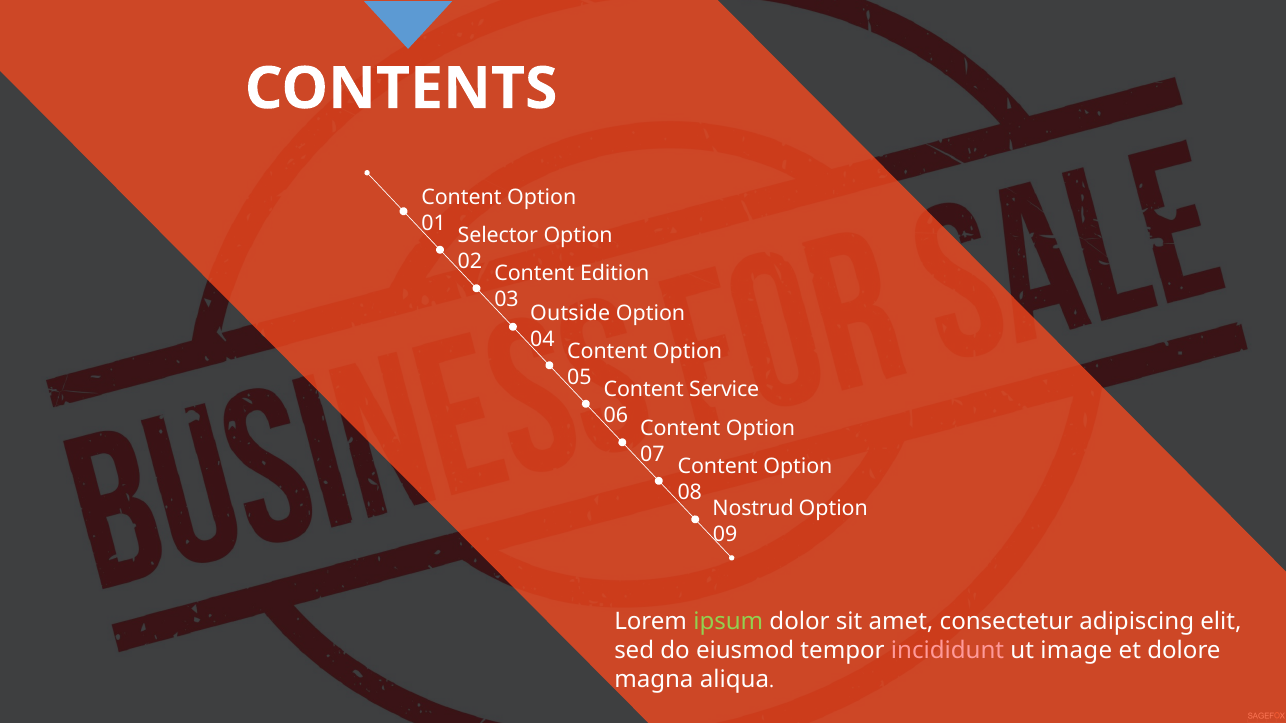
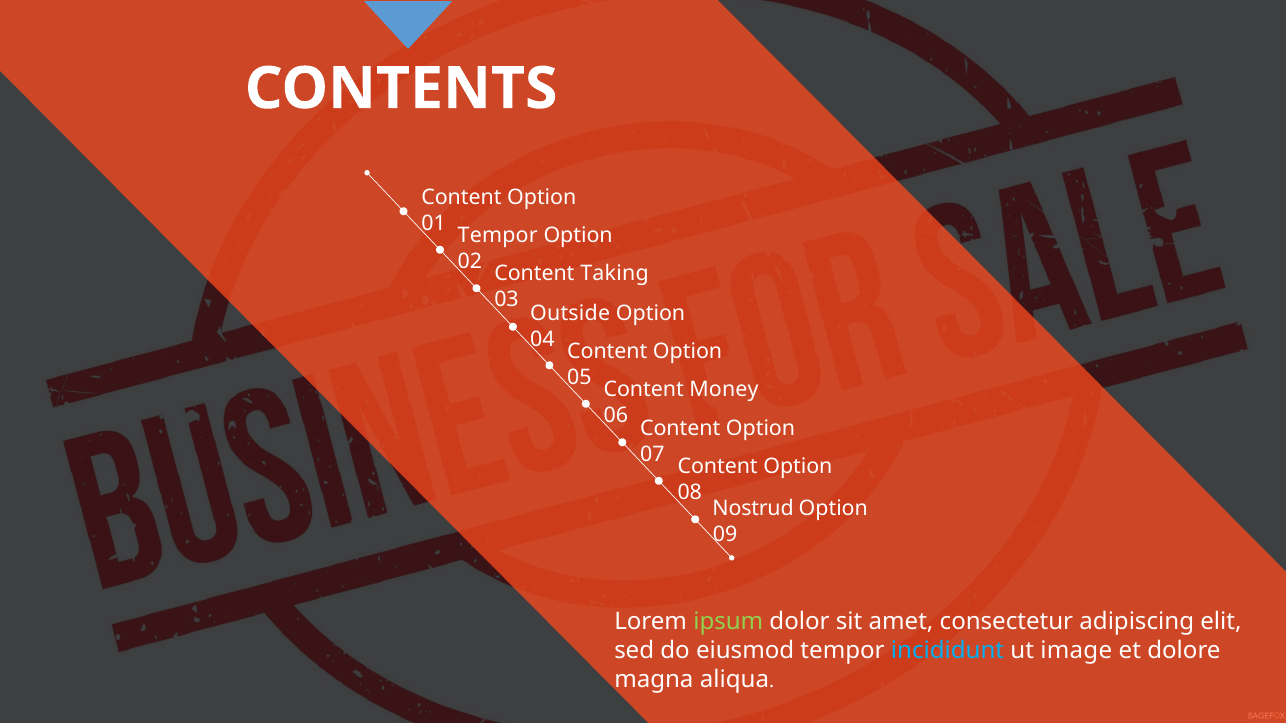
Selector at (498, 236): Selector -> Tempor
Edition: Edition -> Taking
Service: Service -> Money
incididunt colour: pink -> light blue
